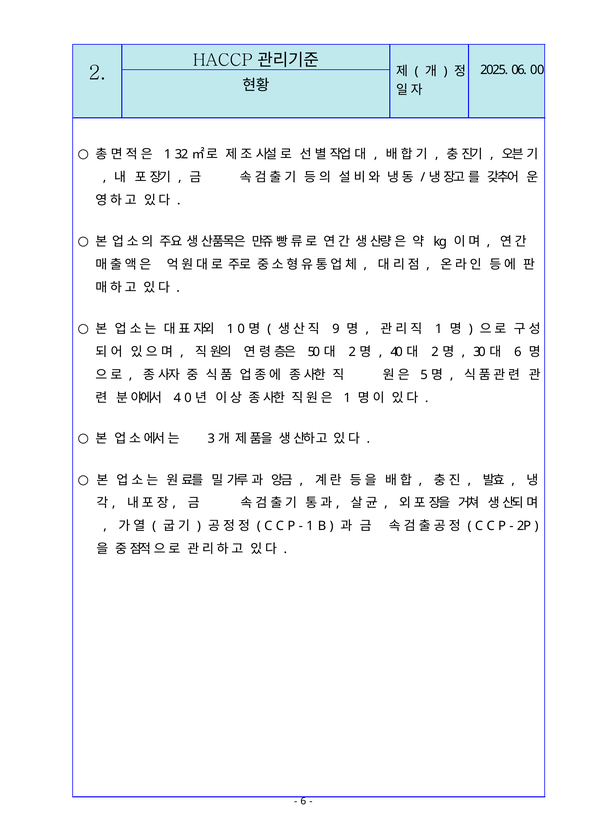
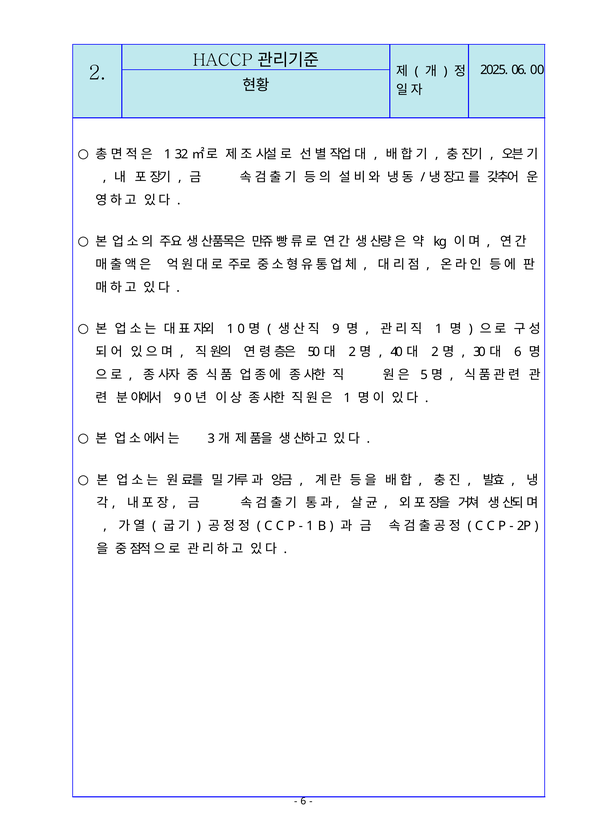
4 at (177, 398): 4 -> 9
